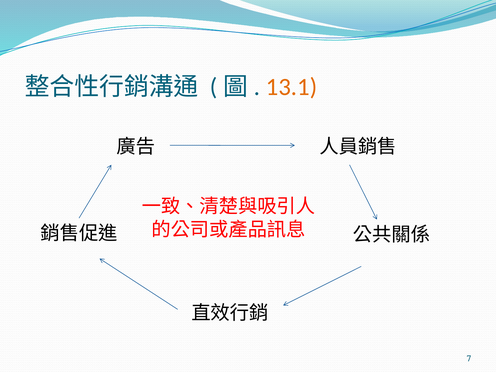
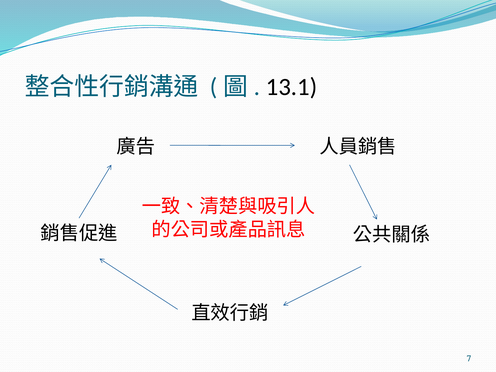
13.1 colour: orange -> black
